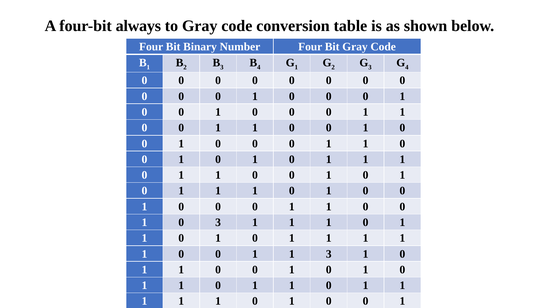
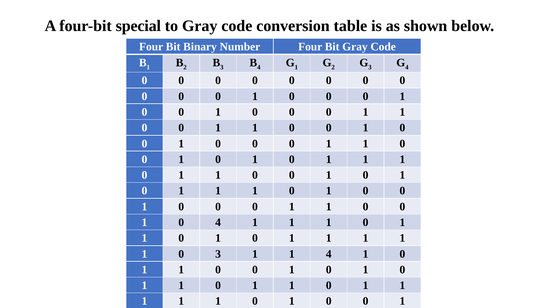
always: always -> special
0 3: 3 -> 4
0 at (218, 254): 0 -> 3
1 3: 3 -> 4
